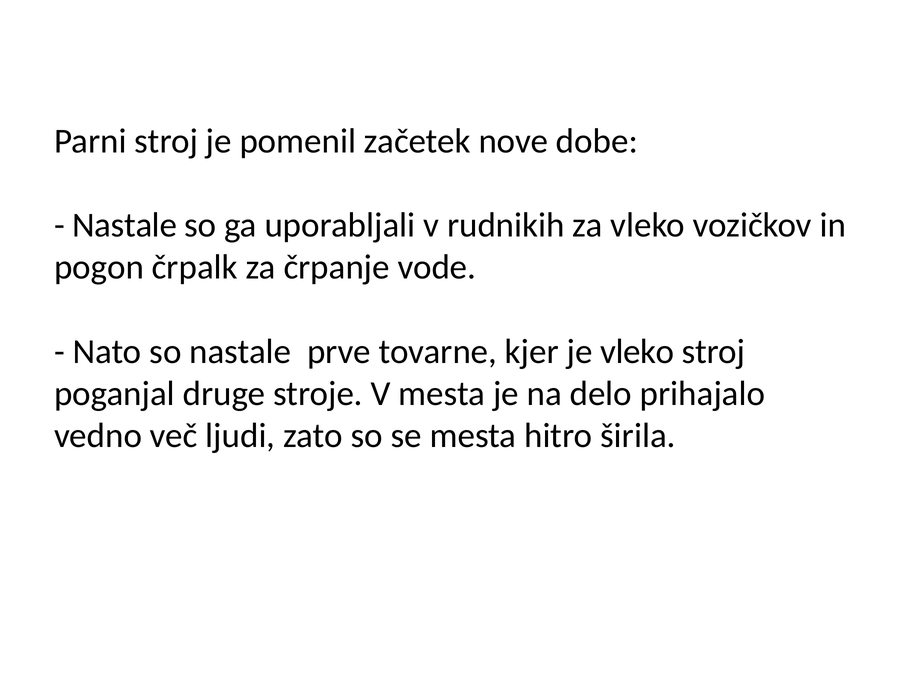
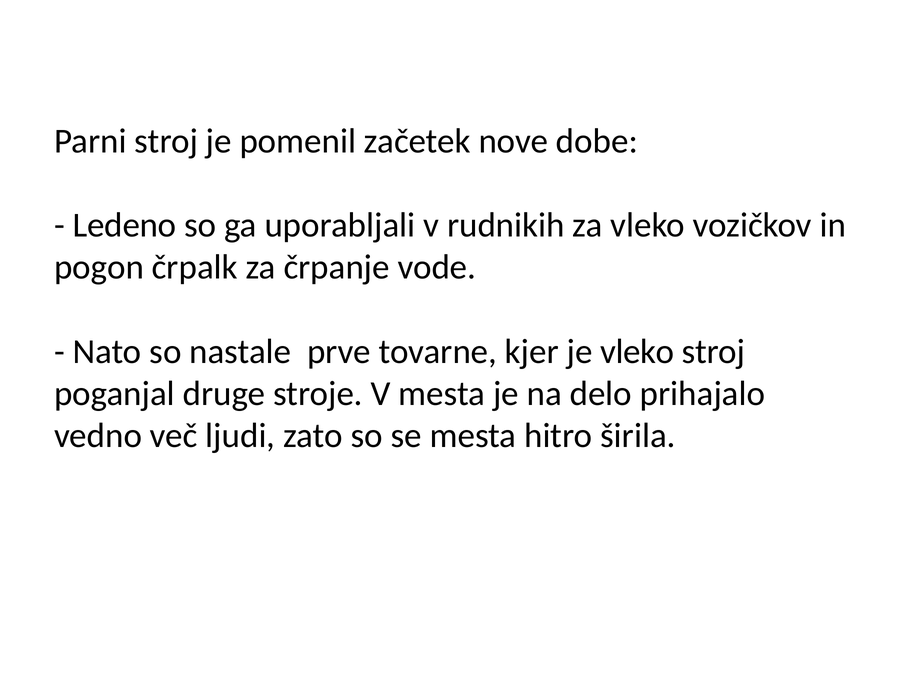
Nastale at (125, 225): Nastale -> Ledeno
